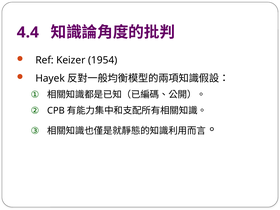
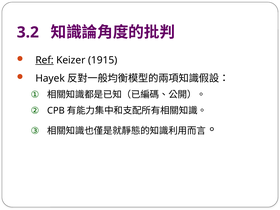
4.4: 4.4 -> 3.2
Ref underline: none -> present
1954: 1954 -> 1915
